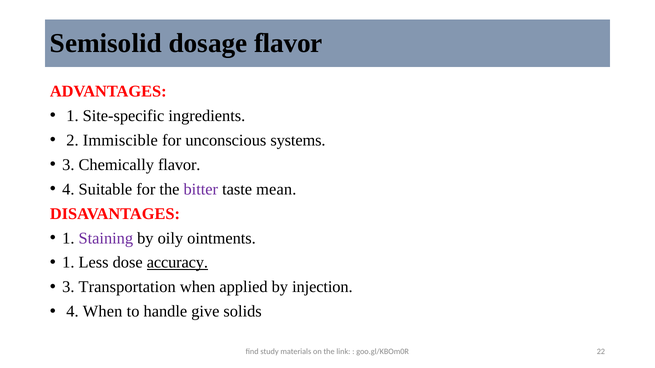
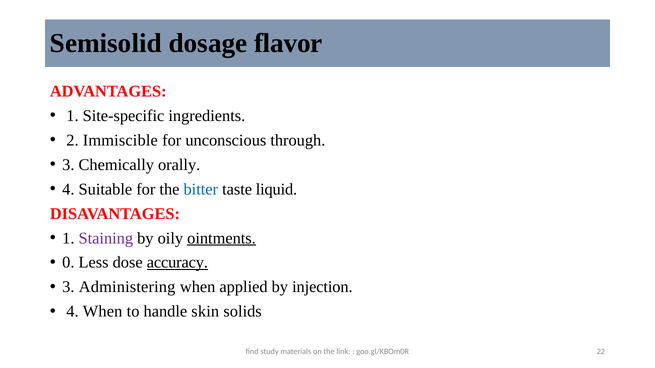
systems: systems -> through
Chemically flavor: flavor -> orally
bitter colour: purple -> blue
mean: mean -> liquid
ointments underline: none -> present
1 at (68, 263): 1 -> 0
Transportation: Transportation -> Administering
give: give -> skin
